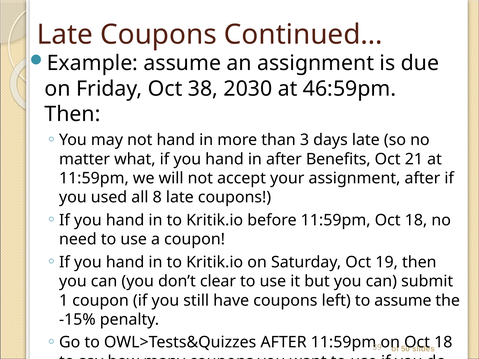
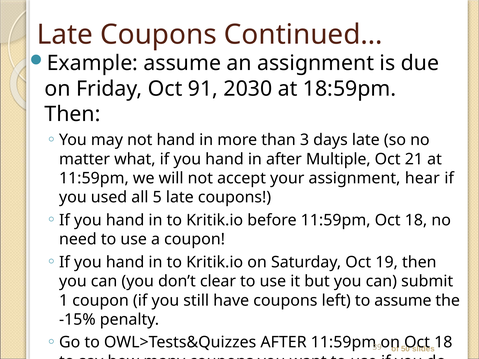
38: 38 -> 91
46:59pm: 46:59pm -> 18:59pm
Benefits: Benefits -> Multiple
assignment after: after -> hear
8: 8 -> 5
